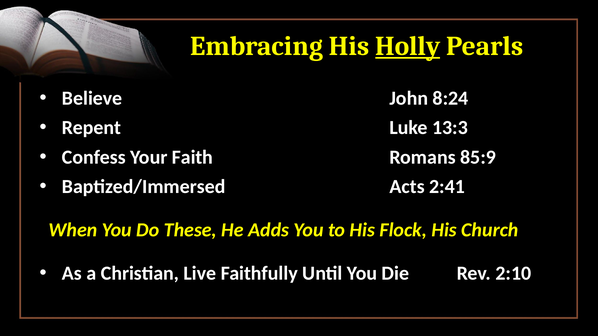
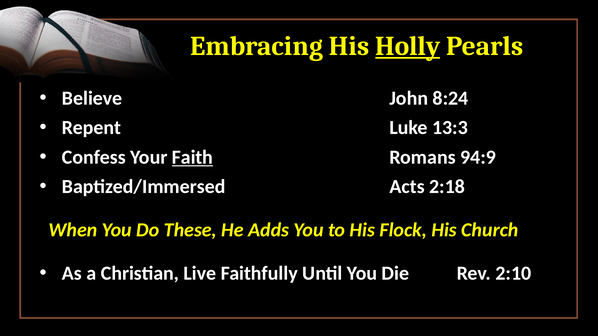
Faith underline: none -> present
85:9: 85:9 -> 94:9
2:41: 2:41 -> 2:18
